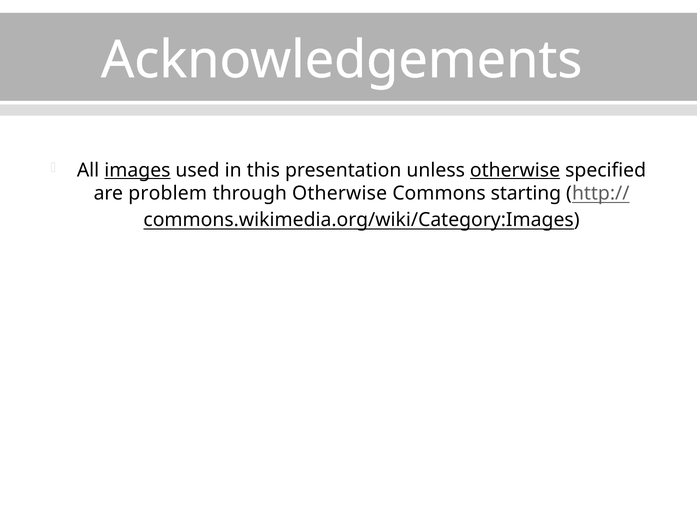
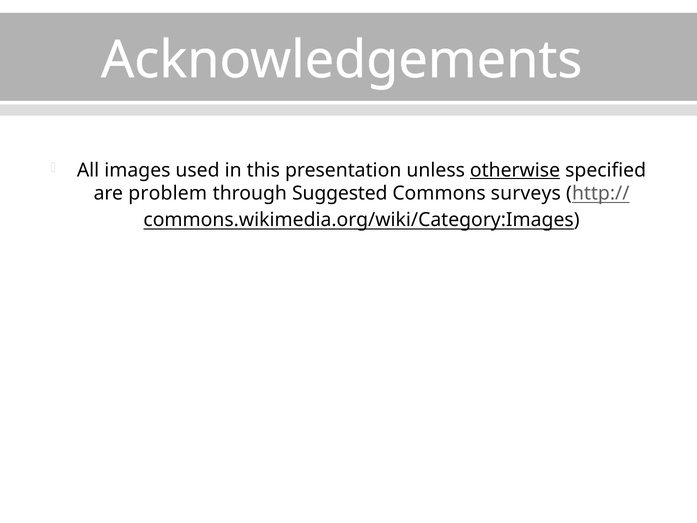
images underline: present -> none
through Otherwise: Otherwise -> Suggested
starting: starting -> surveys
